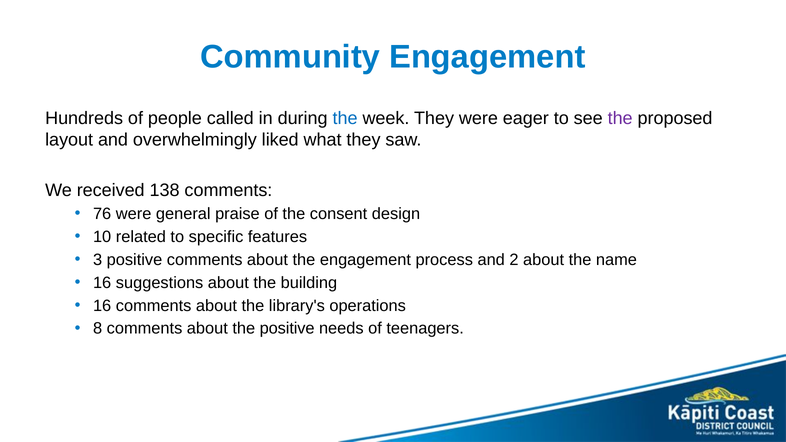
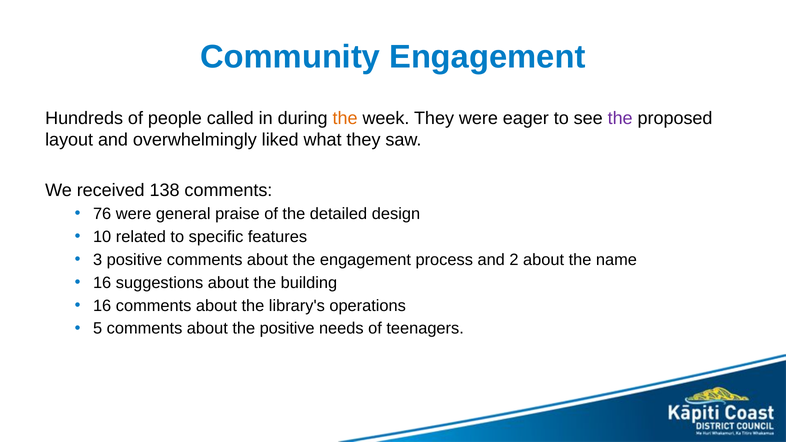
the at (345, 118) colour: blue -> orange
consent: consent -> detailed
8: 8 -> 5
